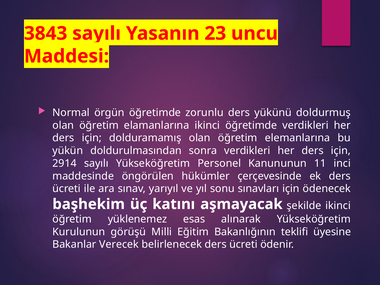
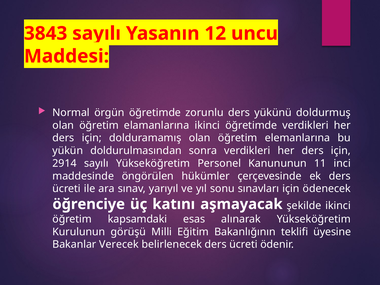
23: 23 -> 12
başhekim: başhekim -> öğrenciye
yüklenemez: yüklenemez -> kapsamdaki
